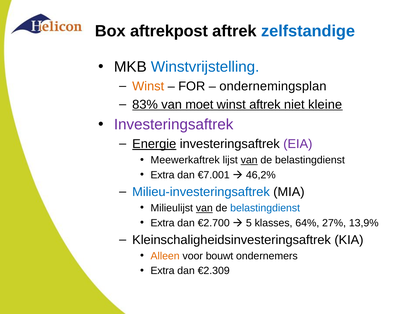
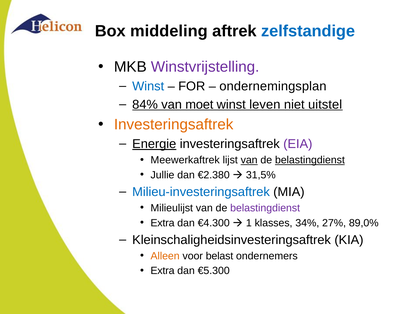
aftrekpost: aftrekpost -> middeling
Winstvrijstelling colour: blue -> purple
Winst at (148, 86) colour: orange -> blue
83%: 83% -> 84%
winst aftrek: aftrek -> leven
kleine: kleine -> uitstel
Investeringsaftrek at (174, 125) colour: purple -> orange
belastingdienst at (310, 160) underline: none -> present
Extra at (163, 175): Extra -> Jullie
€7.001: €7.001 -> €2.380
46,2%: 46,2% -> 31,5%
van at (204, 208) underline: present -> none
belastingdienst at (265, 208) colour: blue -> purple
€2.700: €2.700 -> €4.300
5: 5 -> 1
64%: 64% -> 34%
13,9%: 13,9% -> 89,0%
bouwt: bouwt -> belast
€2.309: €2.309 -> €5.300
